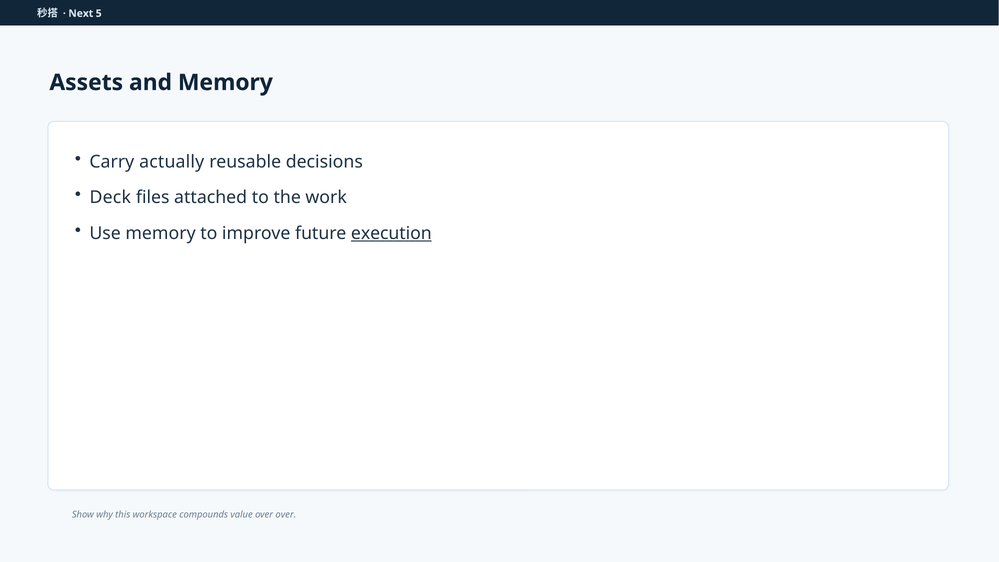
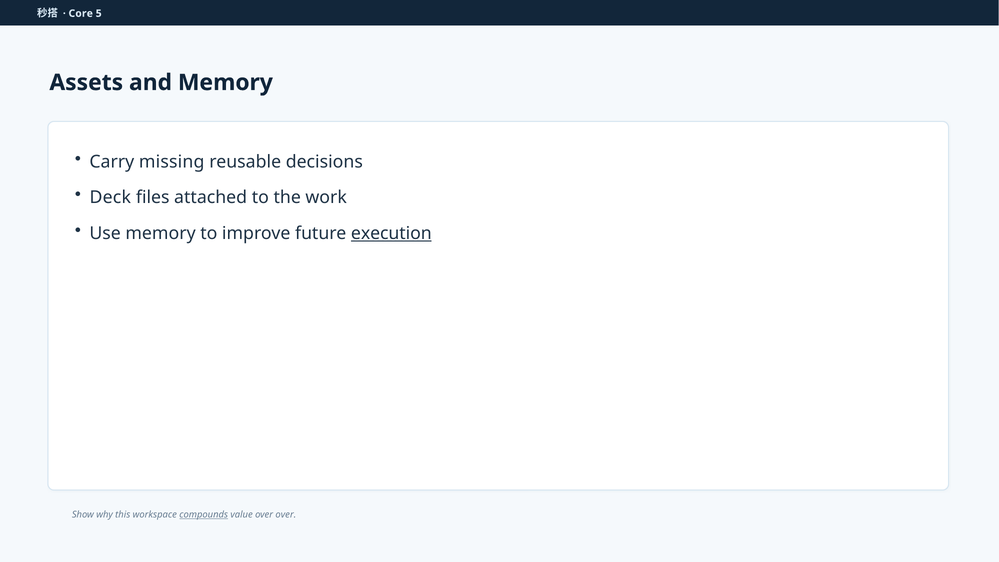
Next: Next -> Core
actually: actually -> missing
compounds underline: none -> present
